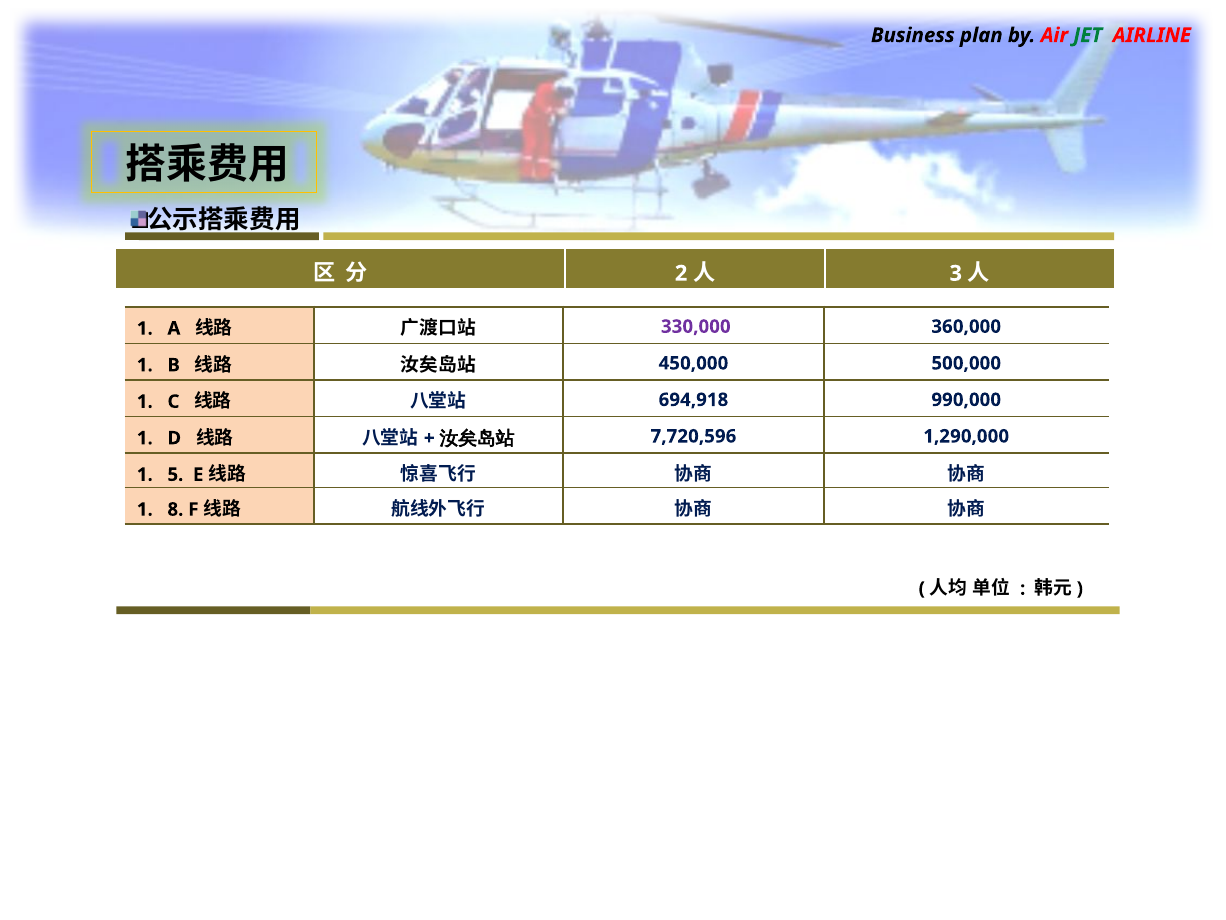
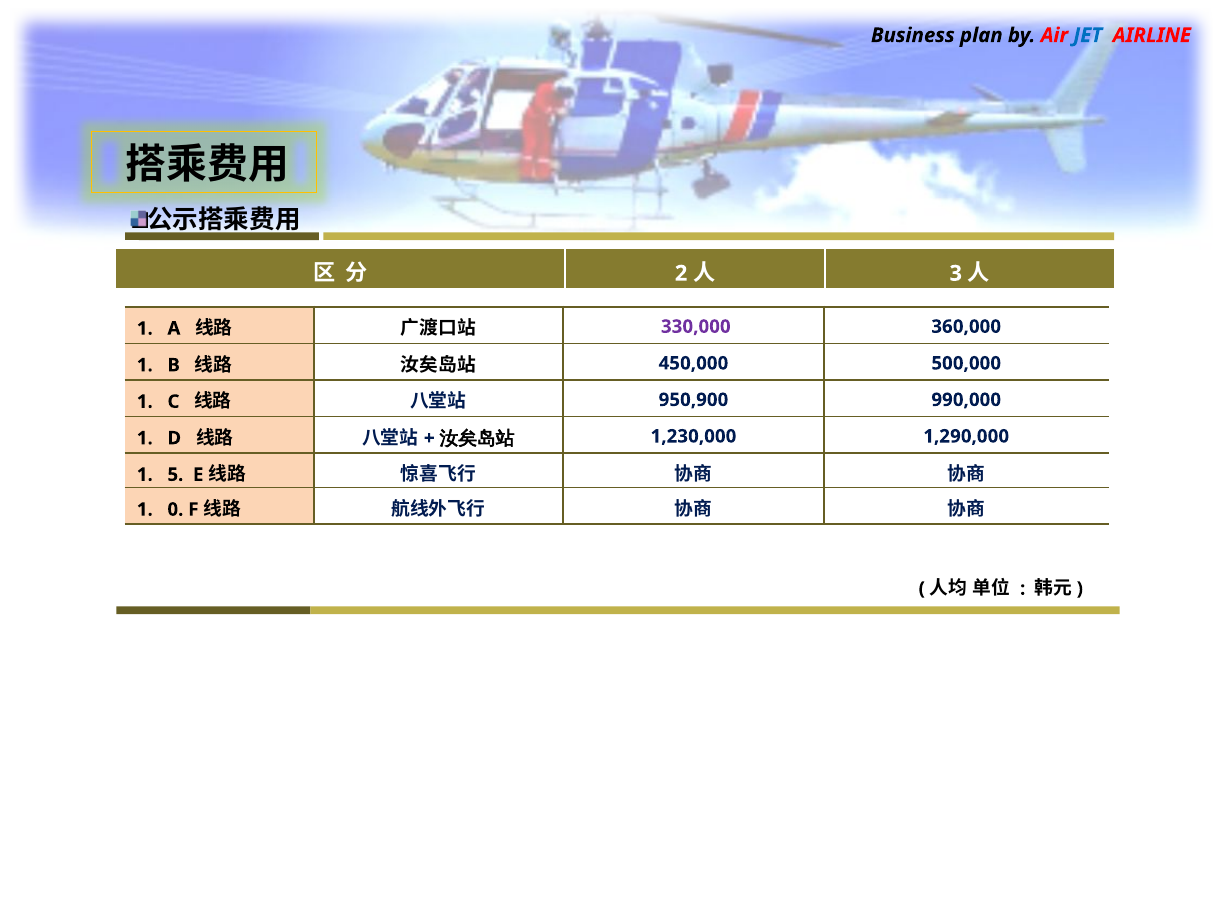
JET colour: green -> blue
694,918: 694,918 -> 950,900
7,720,596: 7,720,596 -> 1,230,000
8: 8 -> 0
